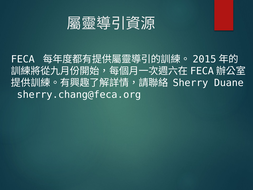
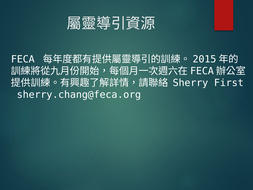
Duane: Duane -> First
